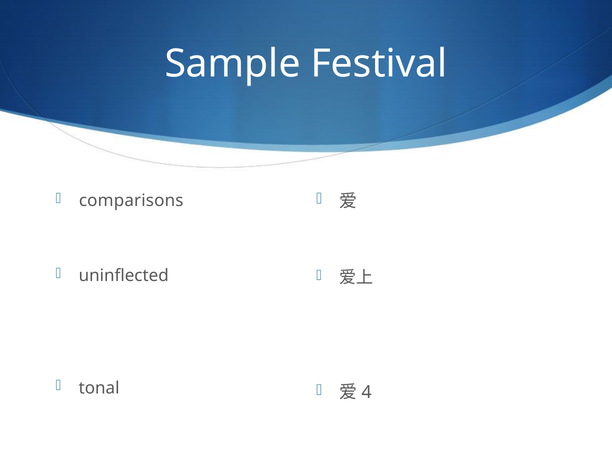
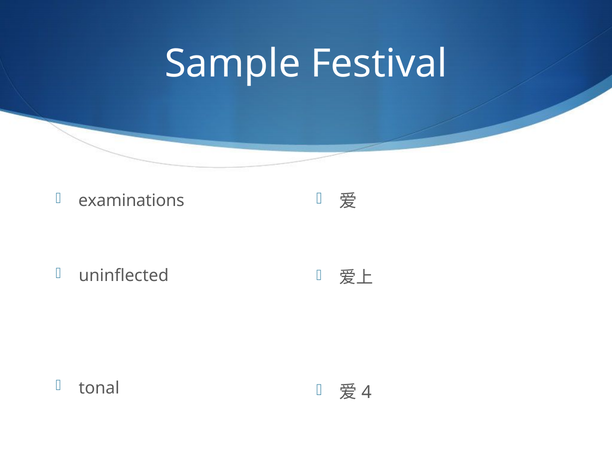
comparisons: comparisons -> examinations
